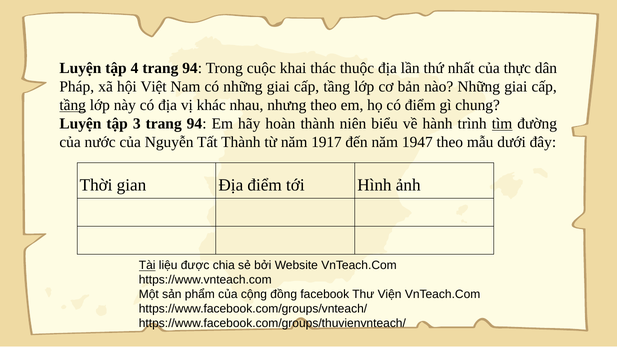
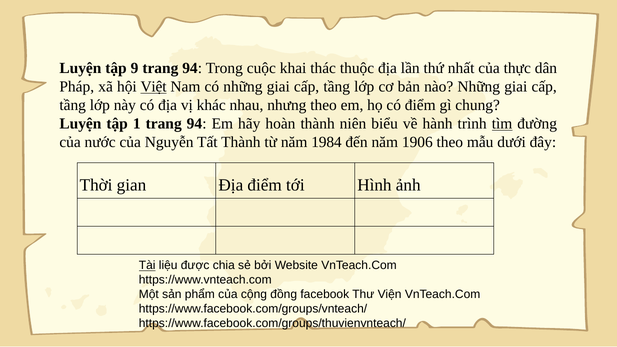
4: 4 -> 9
Việt underline: none -> present
tầng at (73, 105) underline: present -> none
3: 3 -> 1
1917: 1917 -> 1984
1947: 1947 -> 1906
